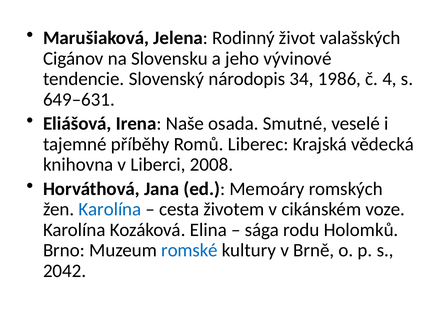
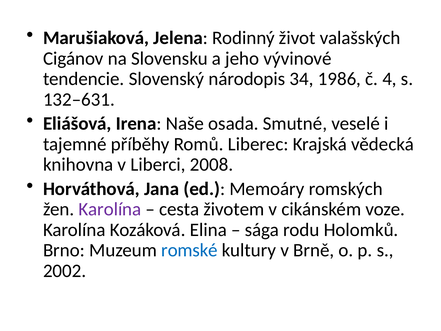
649–631: 649–631 -> 132–631
Karolína at (110, 209) colour: blue -> purple
2042: 2042 -> 2002
